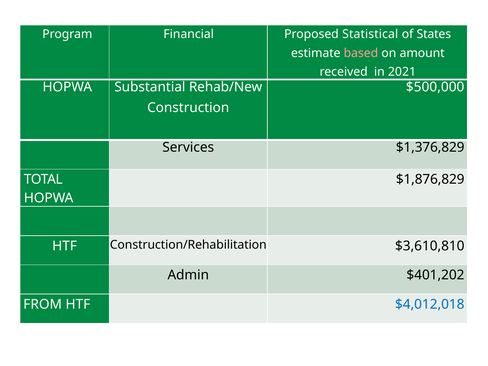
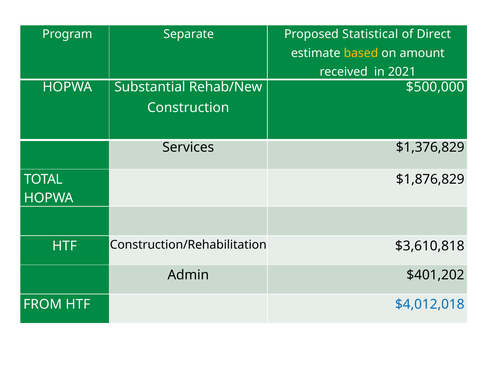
Financial: Financial -> Separate
States: States -> Direct
based colour: pink -> yellow
$3,610,810: $3,610,810 -> $3,610,818
